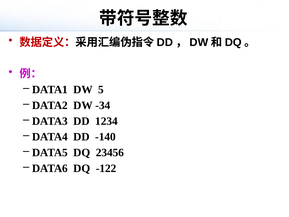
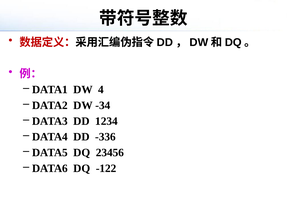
5: 5 -> 4
-140: -140 -> -336
